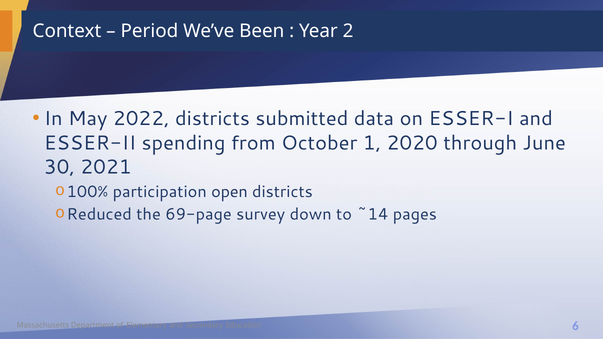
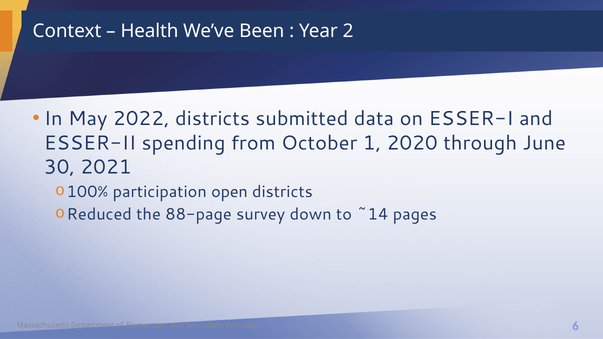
Period: Period -> Health
69-page: 69-page -> 88-page
